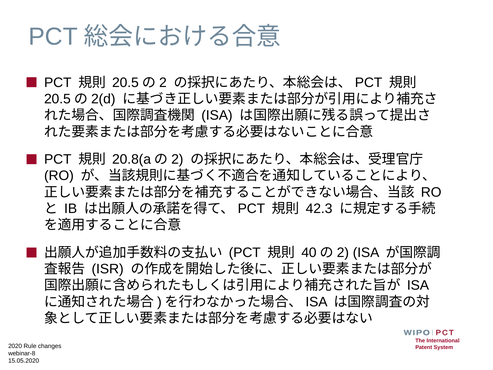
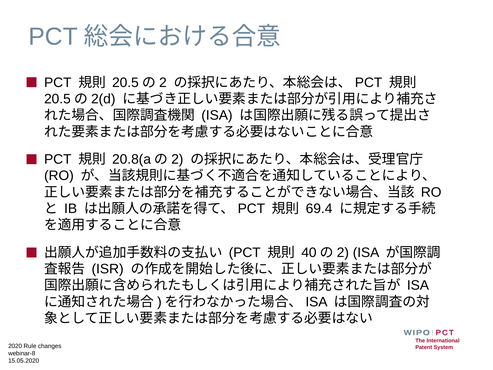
42.3: 42.3 -> 69.4
